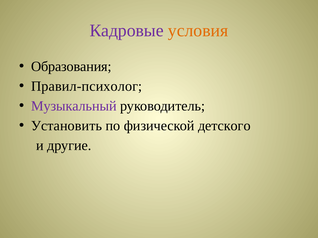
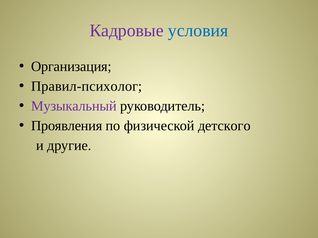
условия colour: orange -> blue
Образования: Образования -> Организация
Установить: Установить -> Проявления
